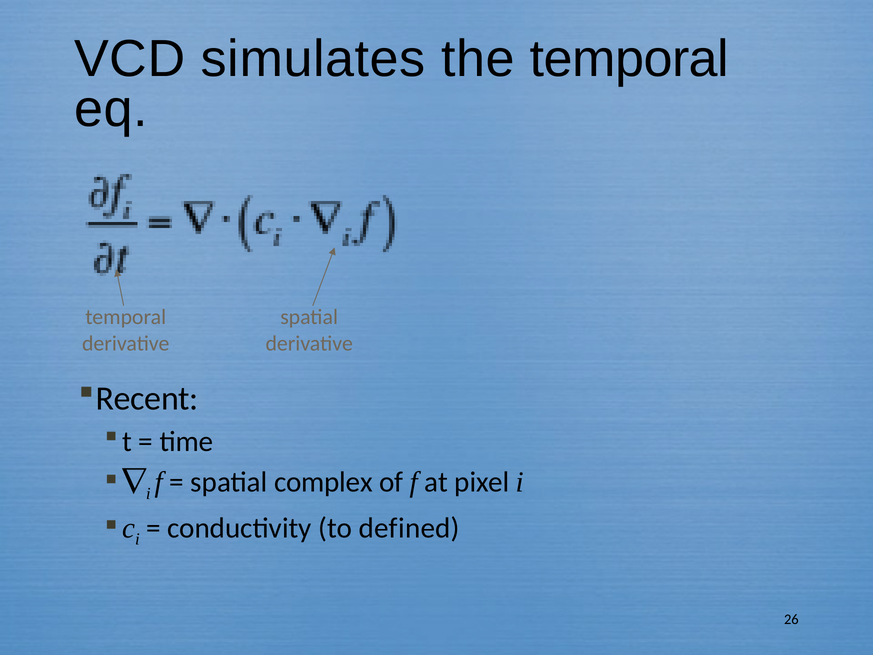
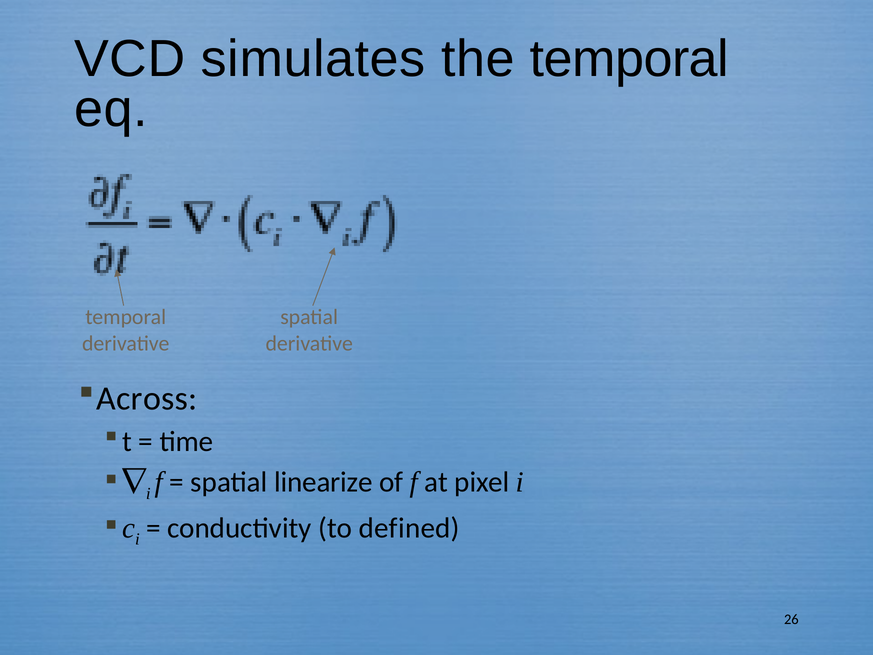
Recent: Recent -> Across
complex: complex -> linearize
